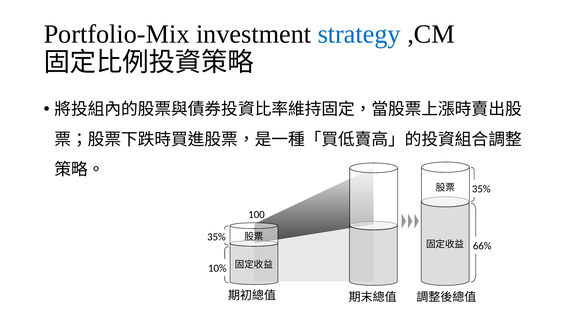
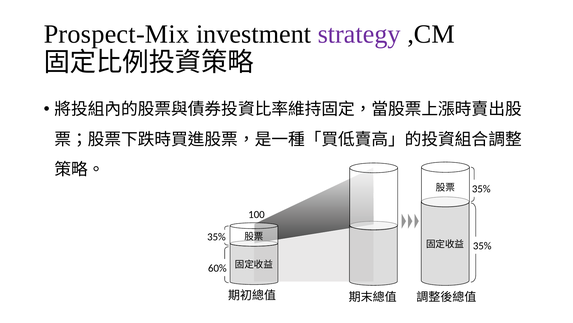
Portfolio-Mix: Portfolio-Mix -> Prospect-Mix
strategy colour: blue -> purple
66% at (482, 245): 66% -> 35%
10%: 10% -> 60%
